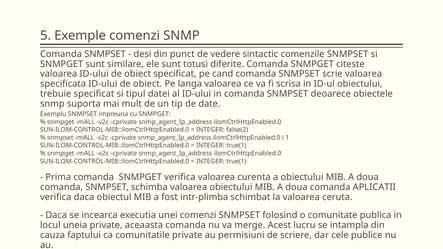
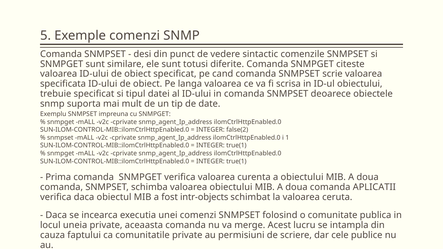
intr-plimba: intr-plimba -> intr-objects
